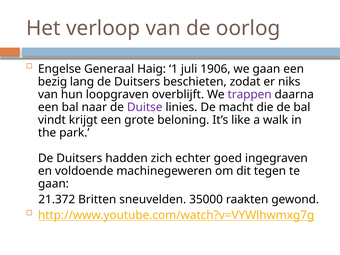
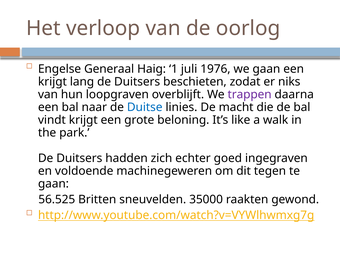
1906: 1906 -> 1976
bezig at (53, 82): bezig -> krijgt
Duitse colour: purple -> blue
21.372: 21.372 -> 56.525
